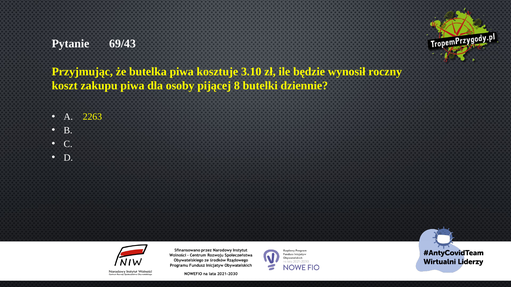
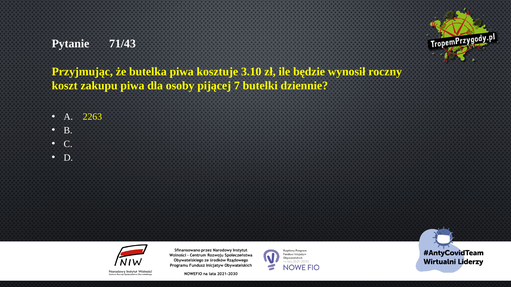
69/43: 69/43 -> 71/43
8: 8 -> 7
